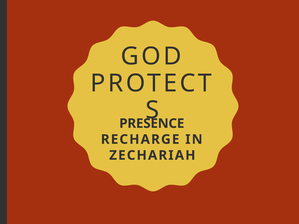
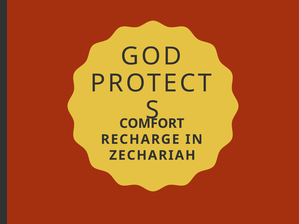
PRESENCE: PRESENCE -> COMFORT
